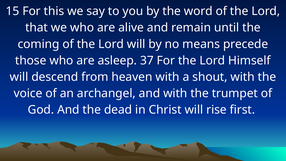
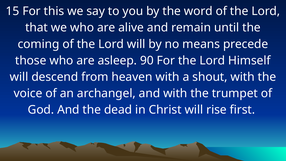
37: 37 -> 90
